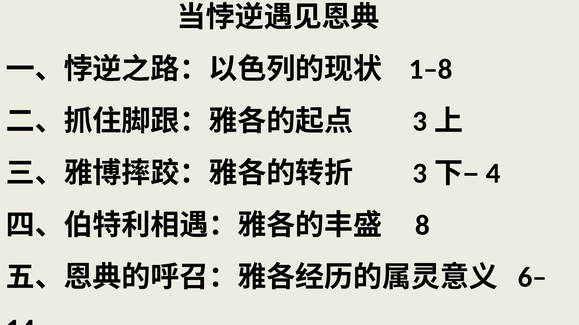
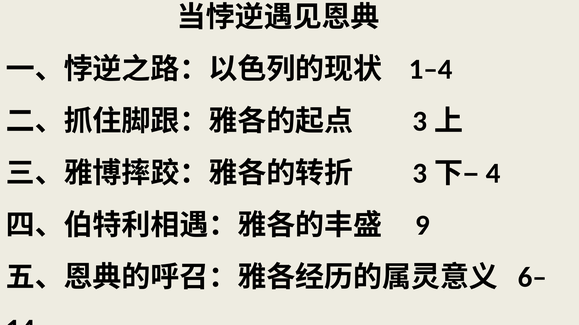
1–8: 1–8 -> 1–4
8: 8 -> 9
